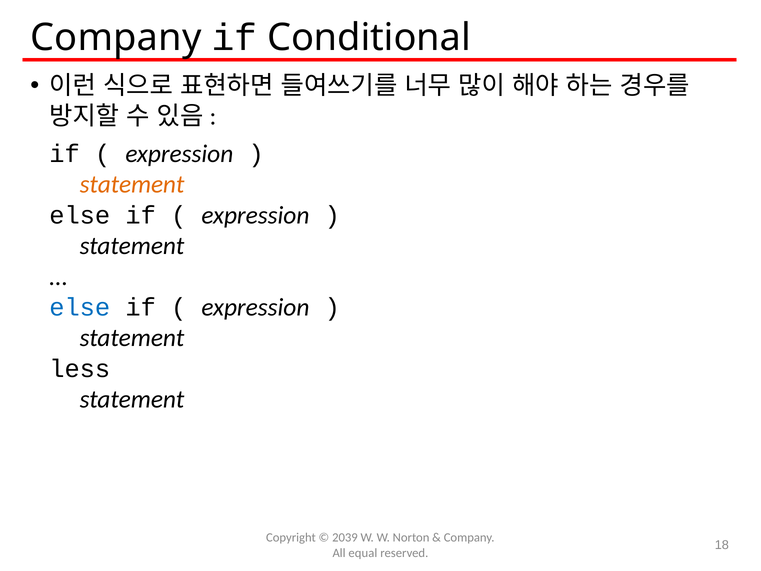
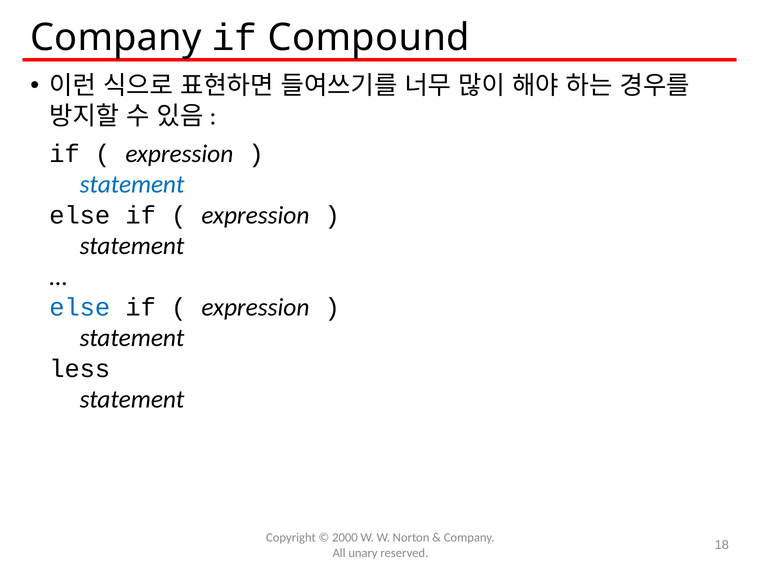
Conditional: Conditional -> Compound
statement at (132, 184) colour: orange -> blue
2039: 2039 -> 2000
equal: equal -> unary
